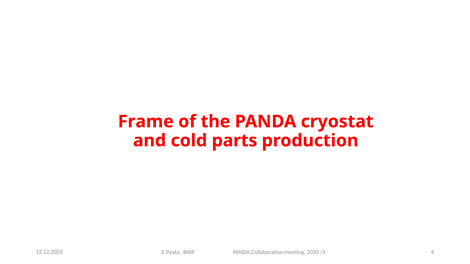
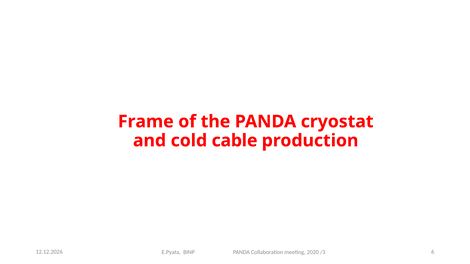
parts: parts -> cable
